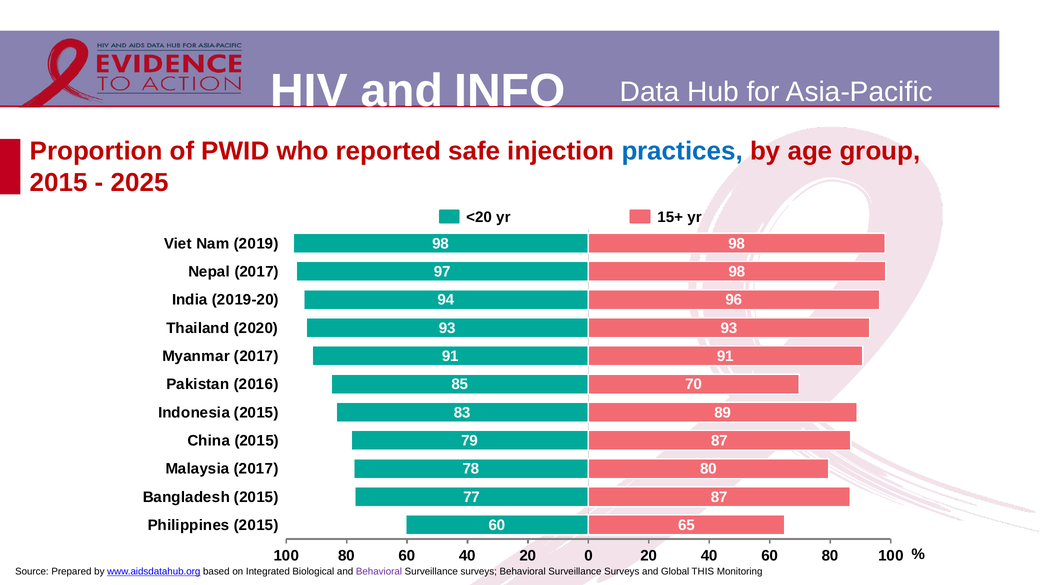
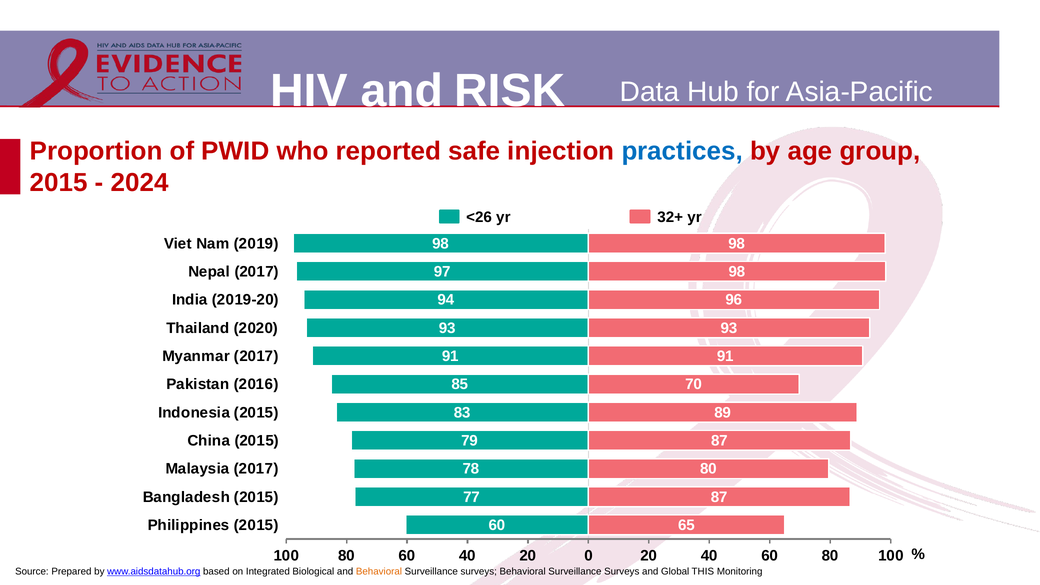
INFO: INFO -> RISK
2025: 2025 -> 2024
<20: <20 -> <26
15+: 15+ -> 32+
Behavioral at (379, 571) colour: purple -> orange
